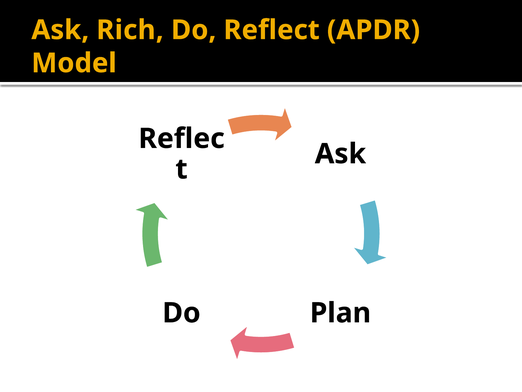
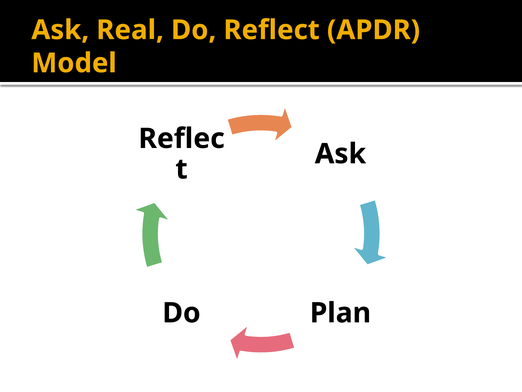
Rich: Rich -> Real
